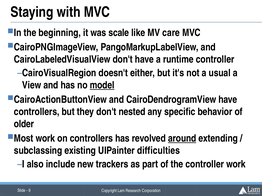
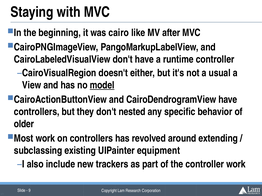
scale: scale -> cairo
care: care -> after
around underline: present -> none
difficulties: difficulties -> equipment
